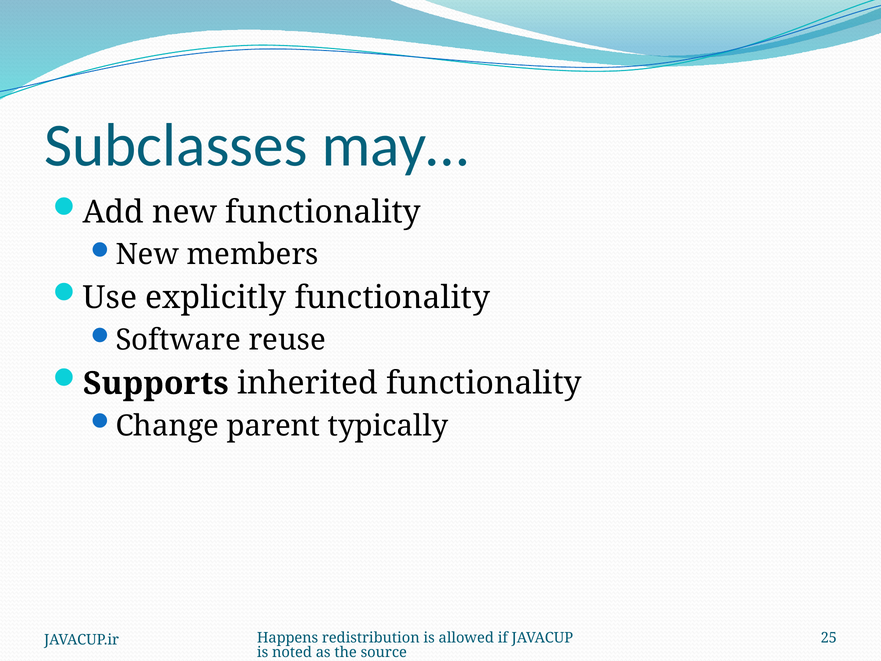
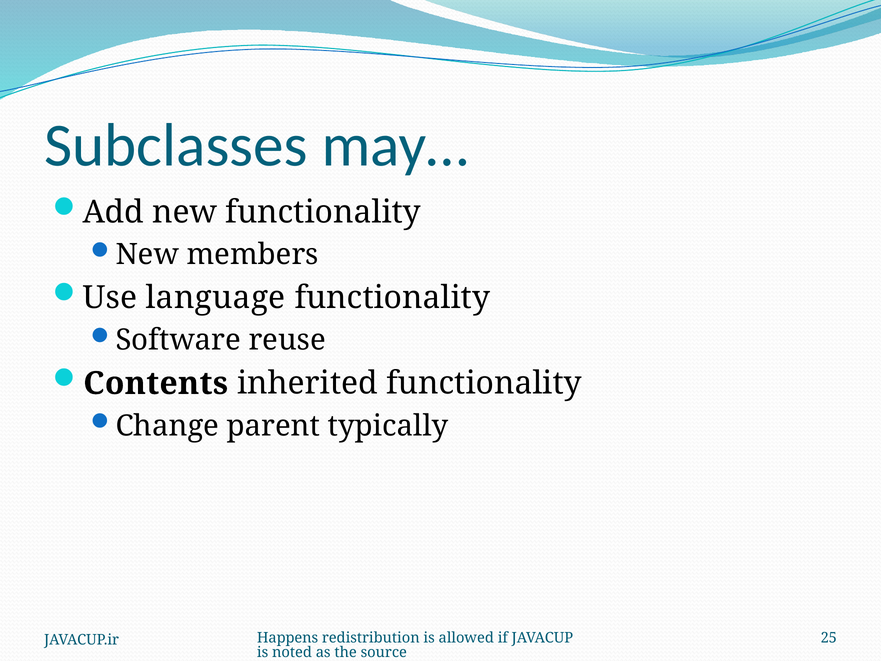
explicitly: explicitly -> language
Supports: Supports -> Contents
